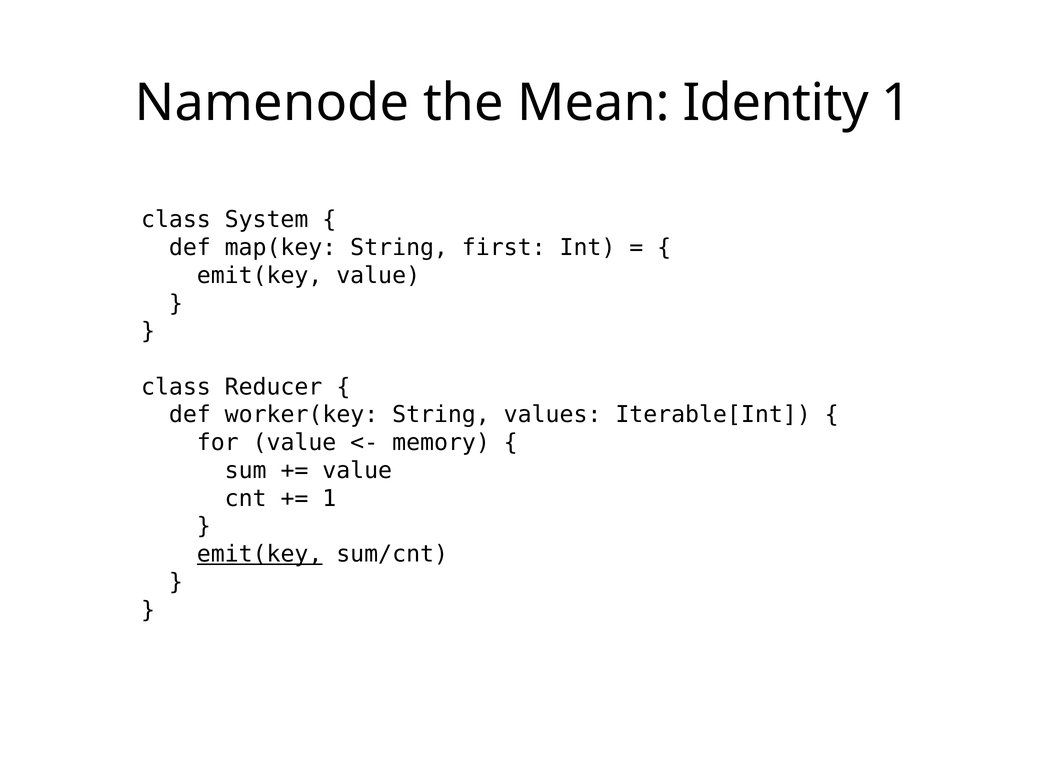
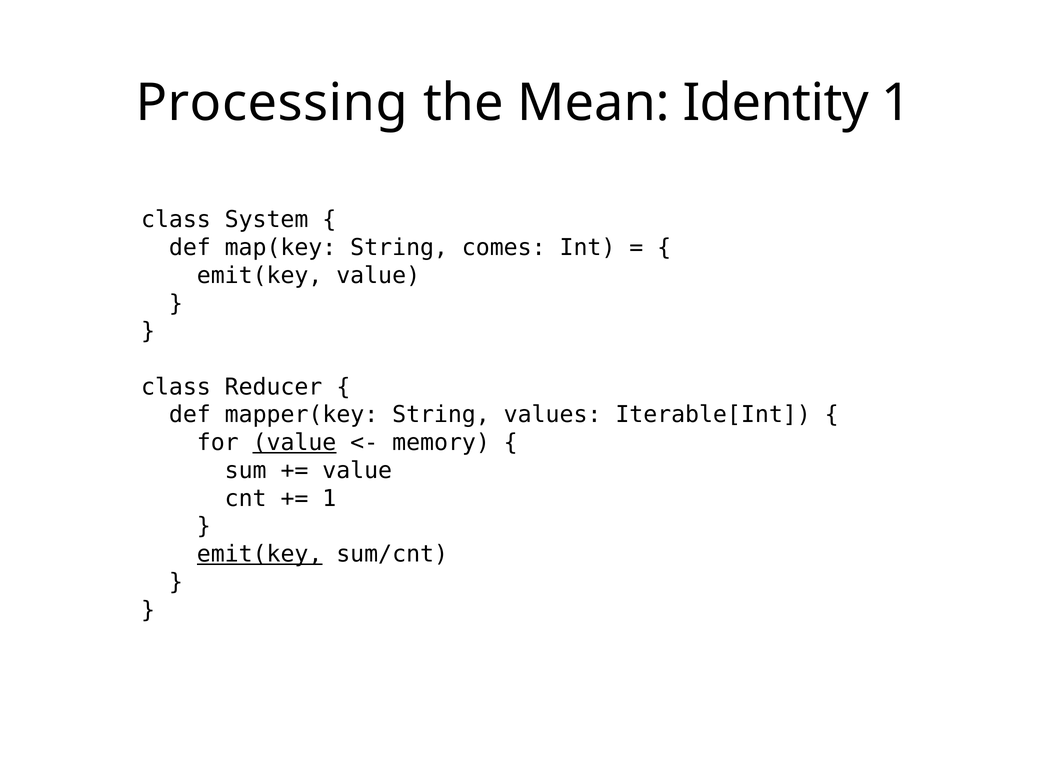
Namenode: Namenode -> Processing
first: first -> comes
worker(key: worker(key -> mapper(key
value at (294, 443) underline: none -> present
